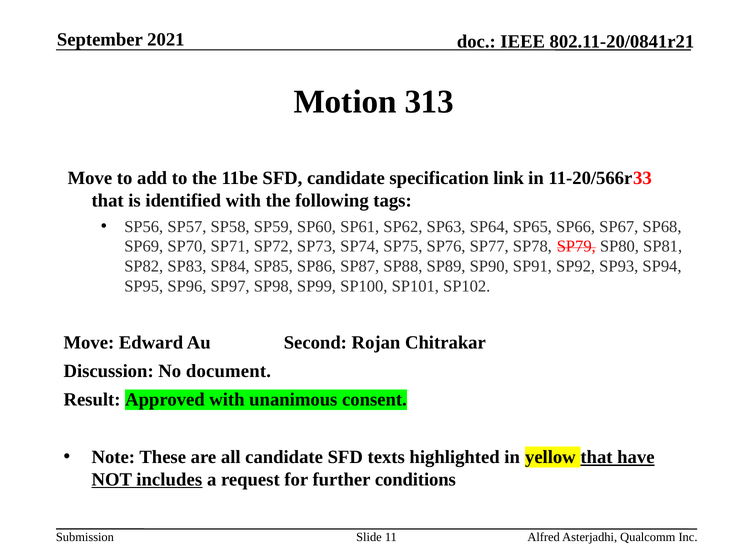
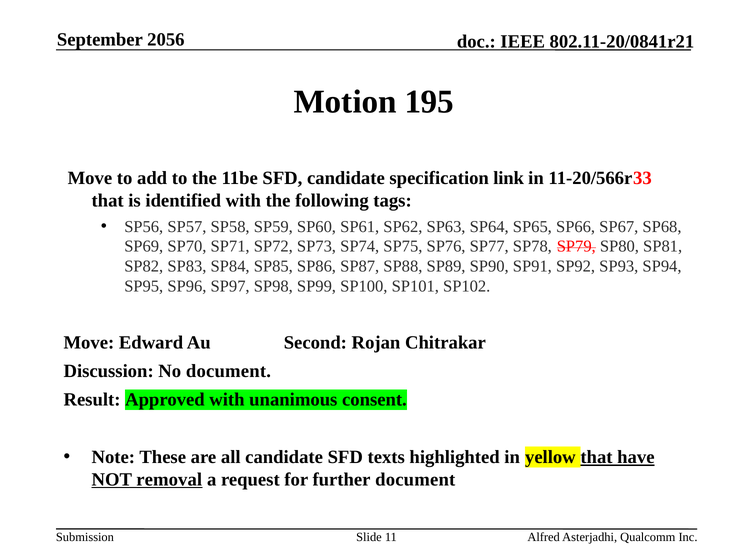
2021: 2021 -> 2056
313: 313 -> 195
includes: includes -> removal
further conditions: conditions -> document
